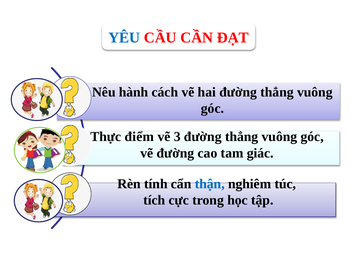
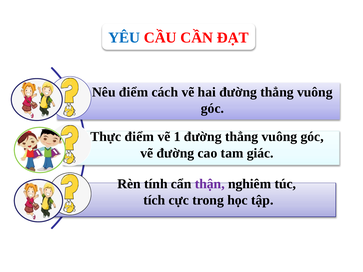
Nêu hành: hành -> điểm
3: 3 -> 1
thận colour: blue -> purple
